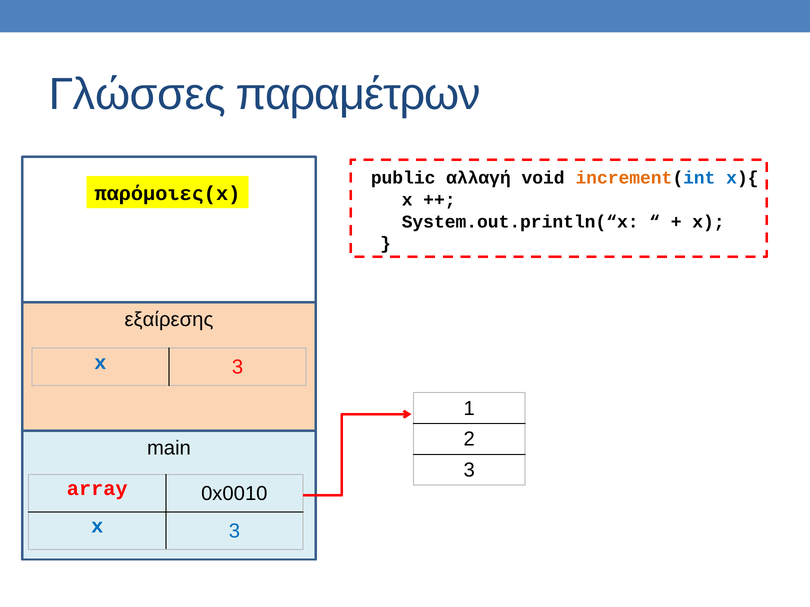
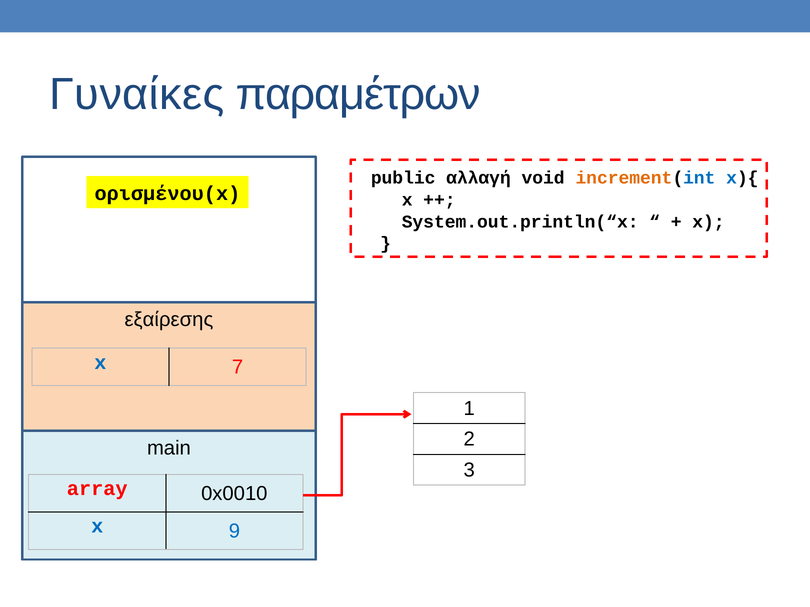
Γλώσσες: Γλώσσες -> Γυναίκες
παρόμοιες(x: παρόμοιες(x -> ορισμένου(x
3 at (238, 368): 3 -> 7
3 at (234, 532): 3 -> 9
